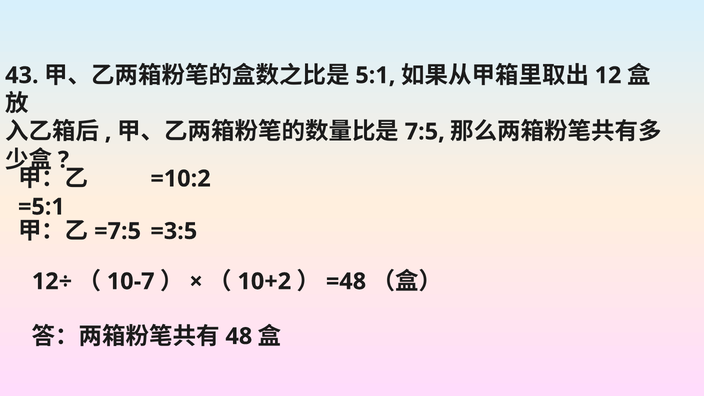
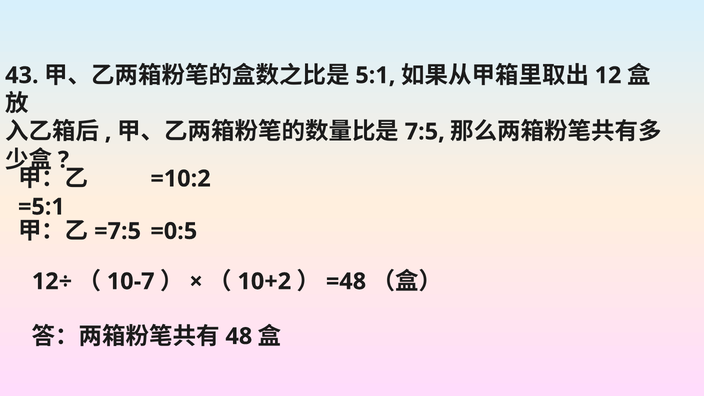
=3:5: =3:5 -> =0:5
